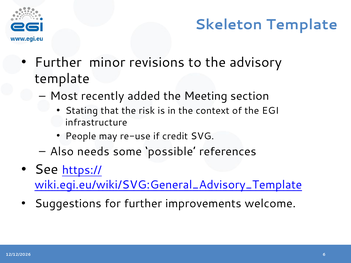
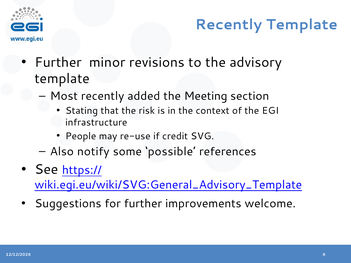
Skeleton at (229, 25): Skeleton -> Recently
needs: needs -> notify
